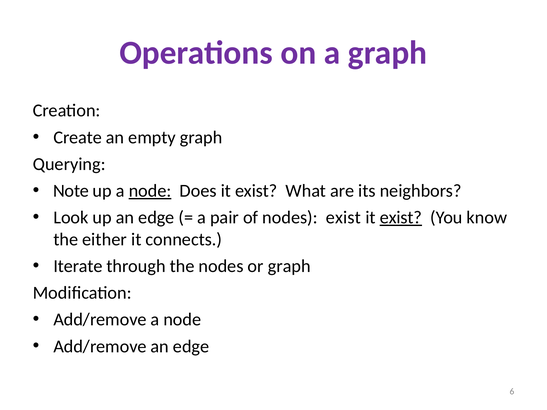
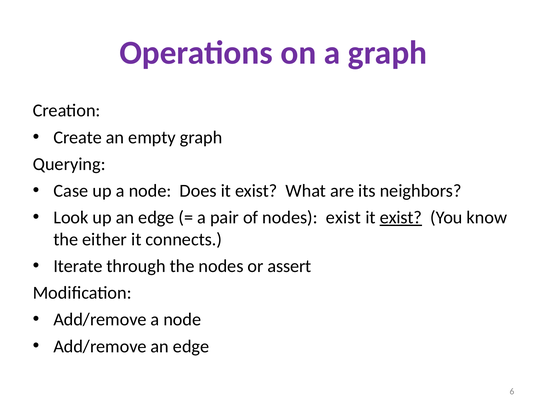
Note: Note -> Case
node at (150, 191) underline: present -> none
or graph: graph -> assert
